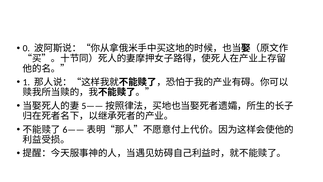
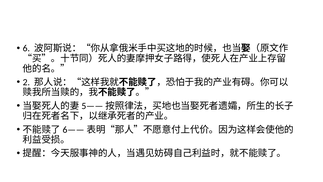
0: 0 -> 6
1: 1 -> 2
